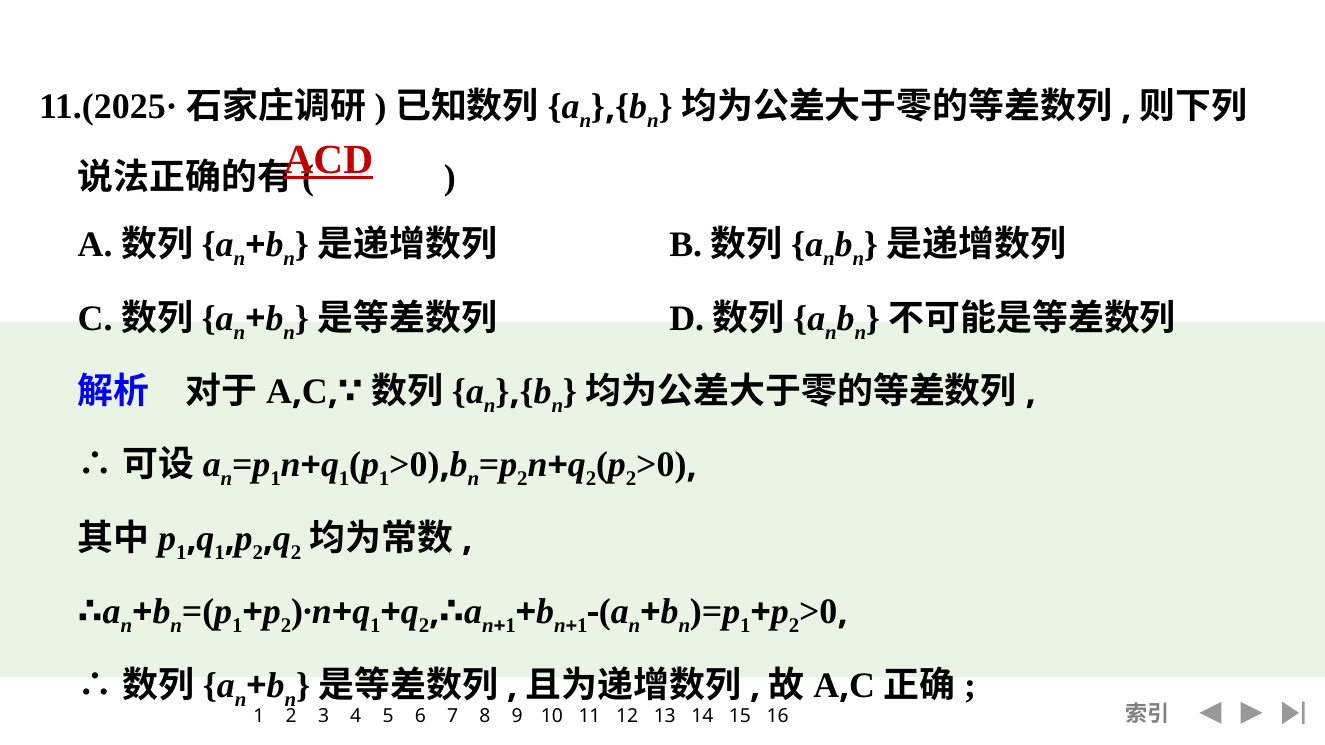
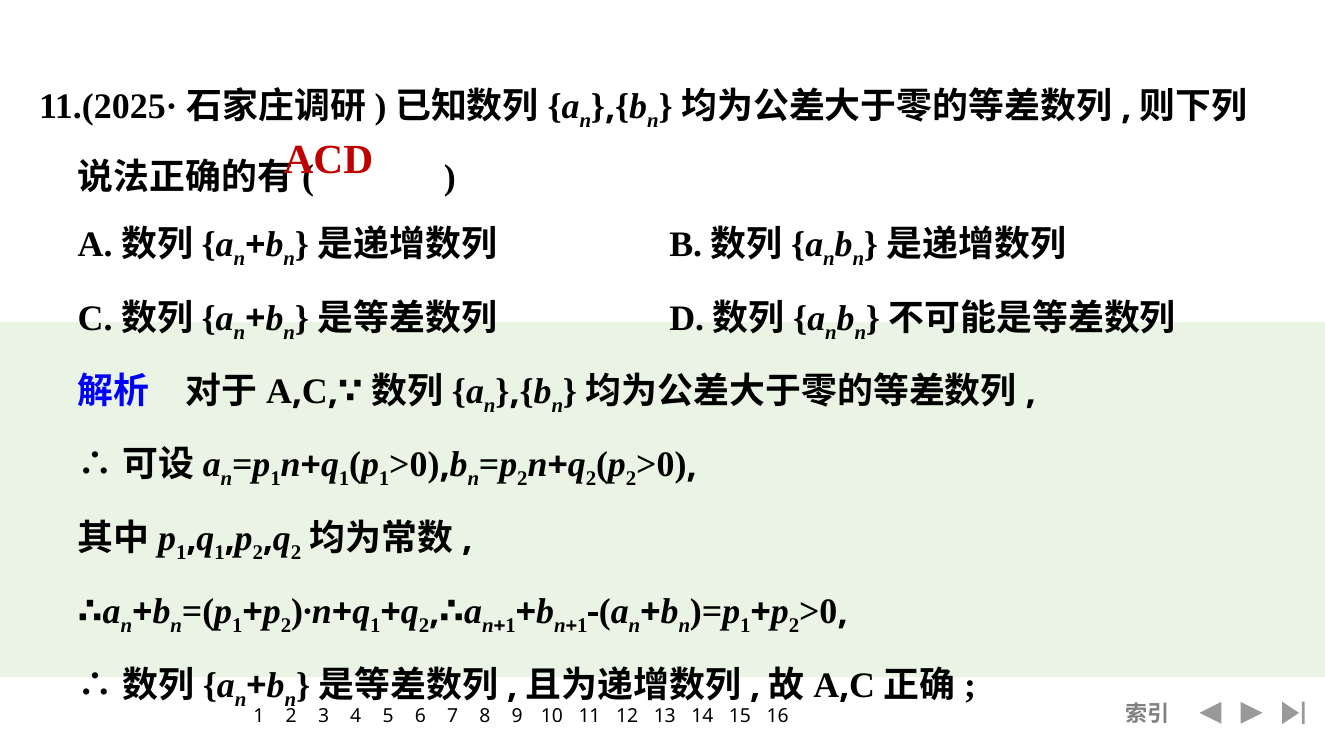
ACD underline: present -> none
